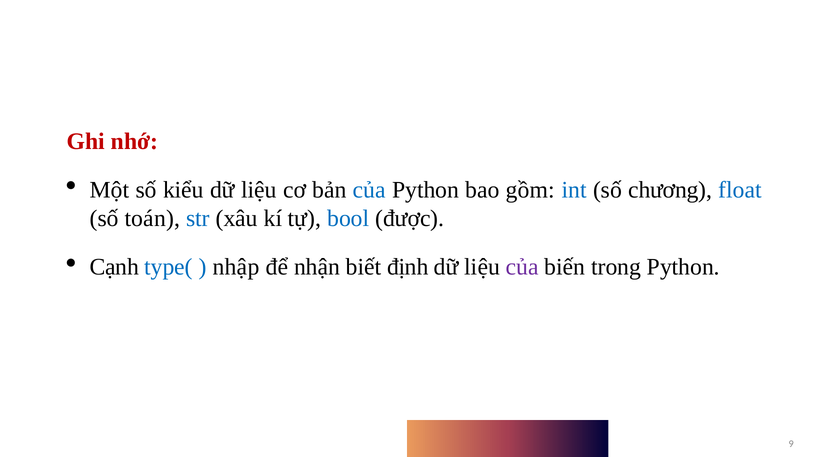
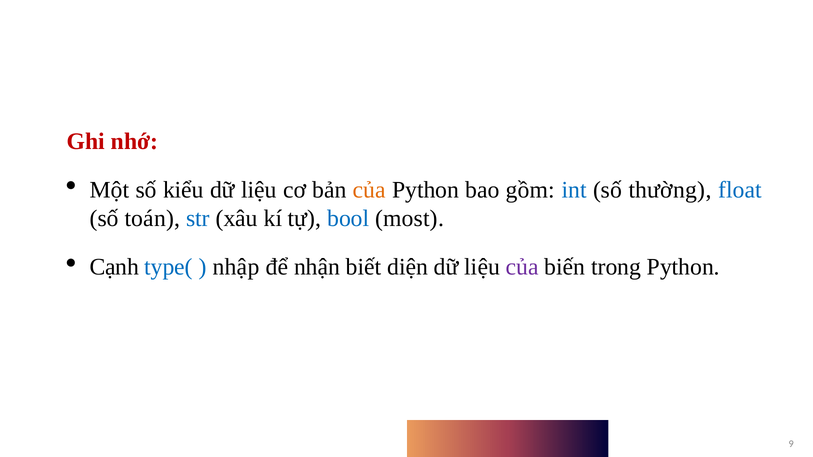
của at (369, 190) colour: blue -> orange
chương: chương -> thường
được: được -> most
định: định -> diện
